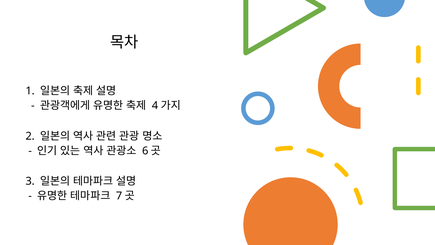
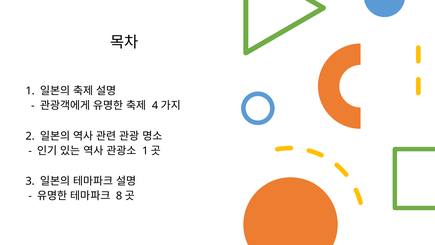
6 at (145, 151): 6 -> 1
7: 7 -> 8
